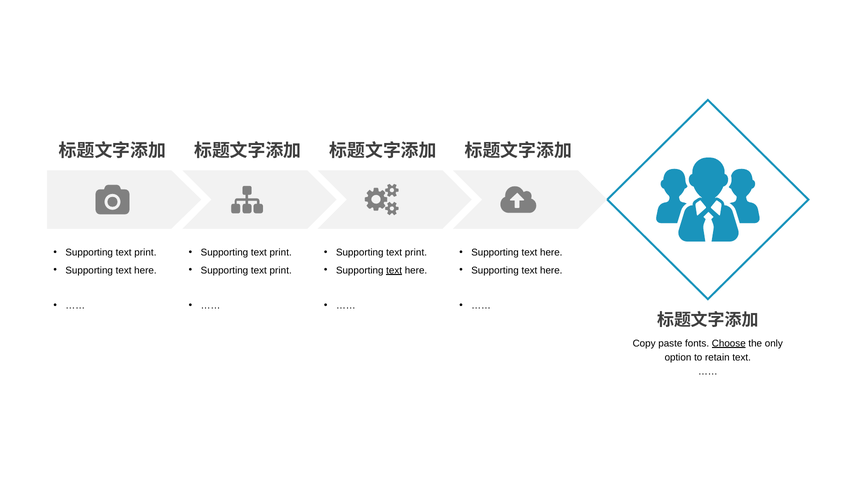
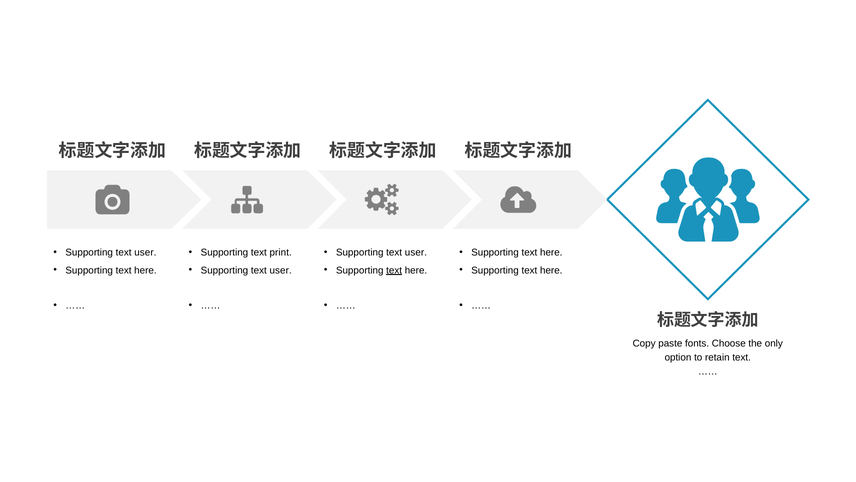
print at (145, 252): print -> user
print at (416, 252): print -> user
print at (281, 270): print -> user
Choose underline: present -> none
